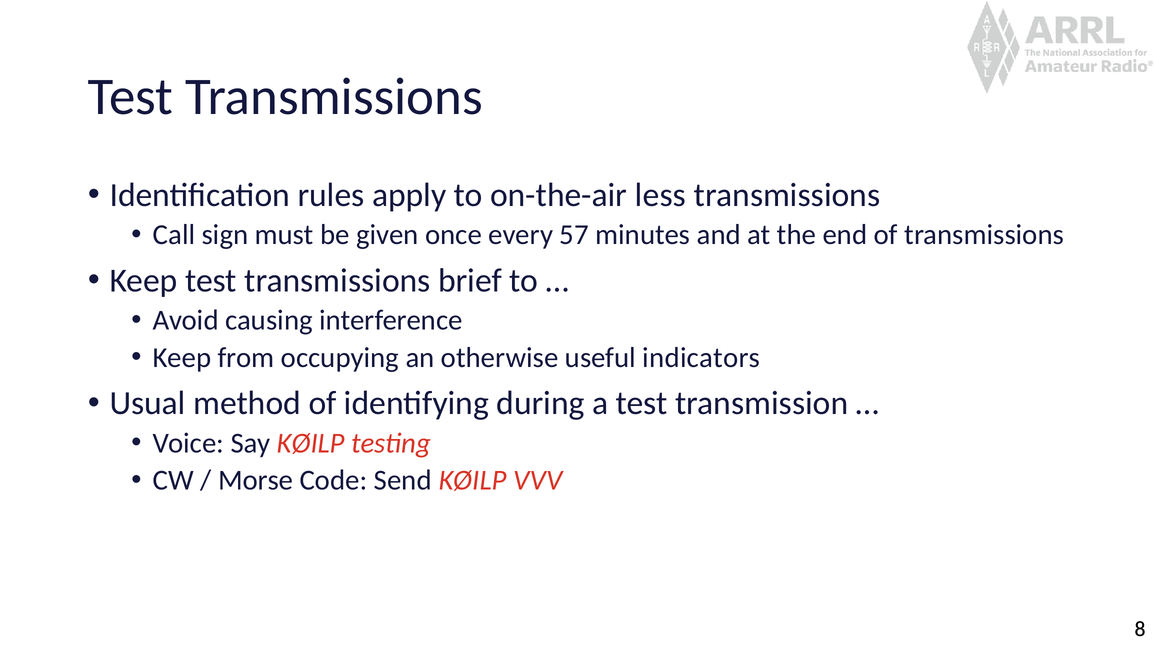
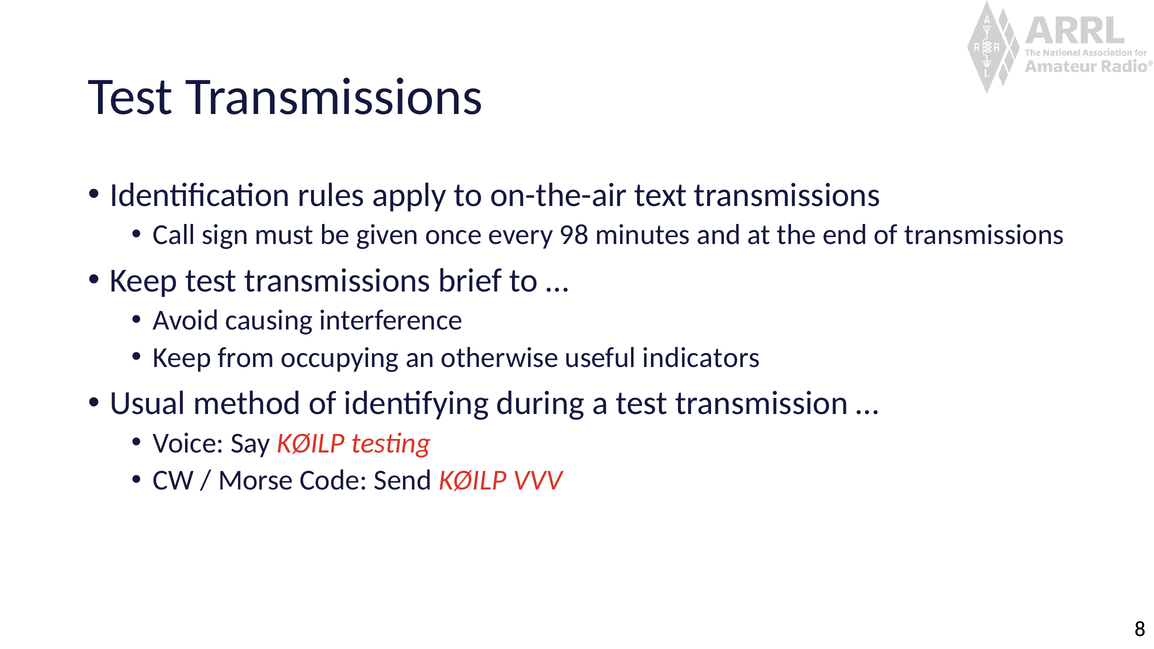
less: less -> text
57: 57 -> 98
